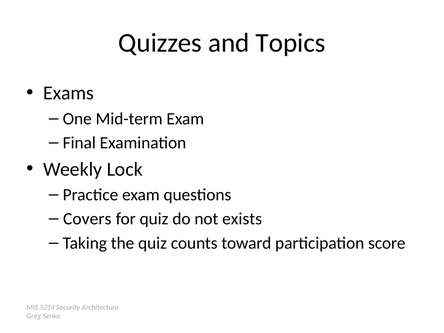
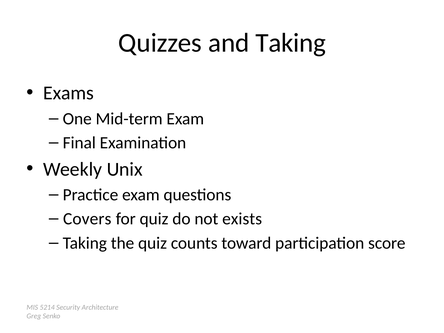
and Topics: Topics -> Taking
Lock: Lock -> Unix
